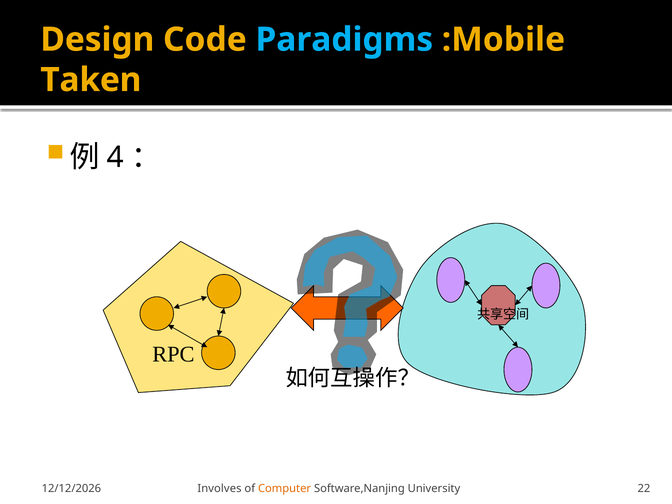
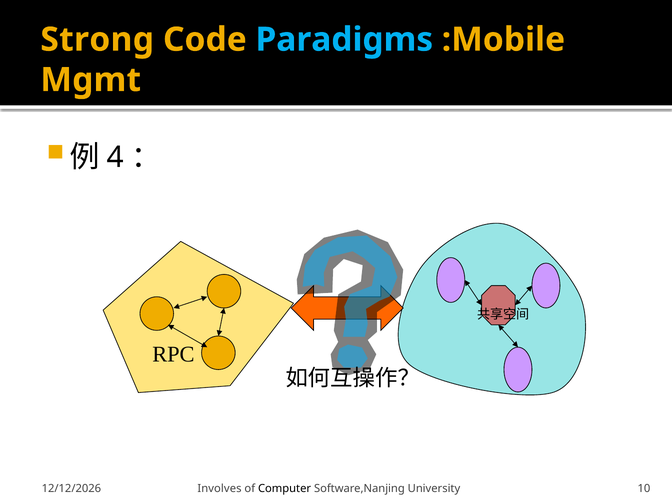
Design: Design -> Strong
Taken: Taken -> Mgmt
Computer colour: orange -> black
22: 22 -> 10
